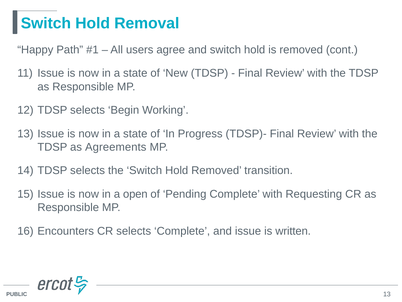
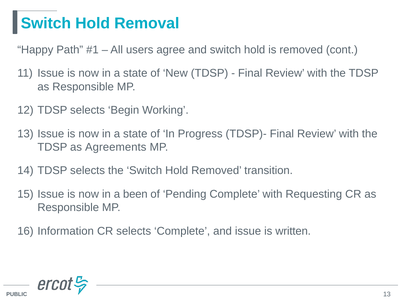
open: open -> been
Encounters: Encounters -> Information
